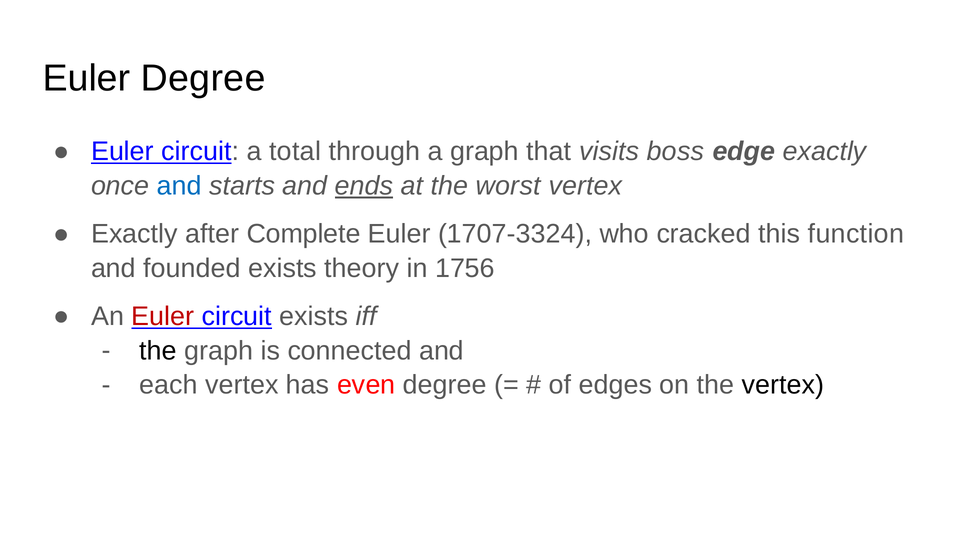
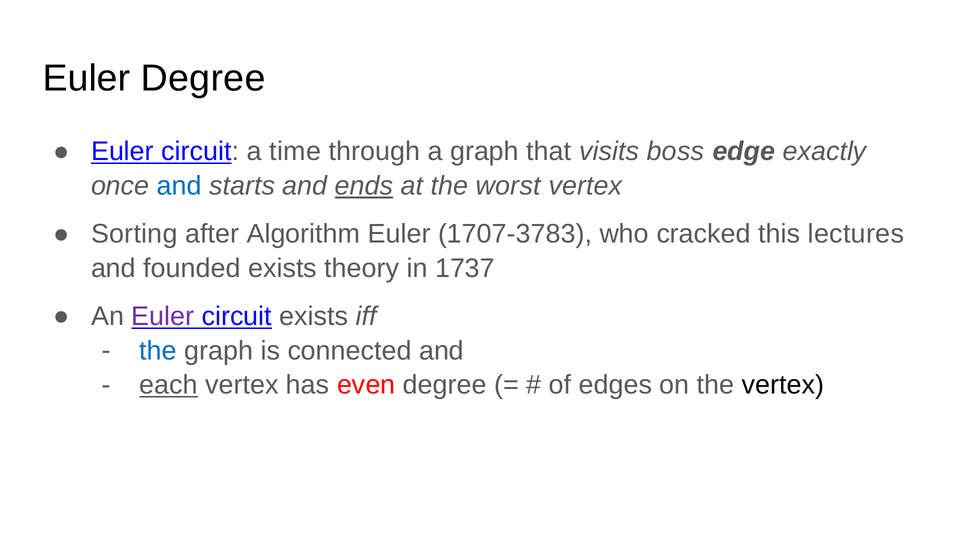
total: total -> time
Exactly at (134, 234): Exactly -> Sorting
Complete: Complete -> Algorithm
1707-3324: 1707-3324 -> 1707-3783
function: function -> lectures
1756: 1756 -> 1737
Euler at (163, 317) colour: red -> purple
the at (158, 351) colour: black -> blue
each underline: none -> present
